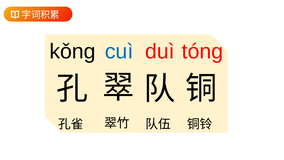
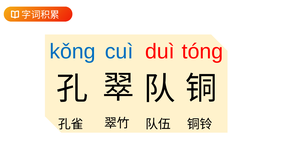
kǒnɡ colour: black -> blue
